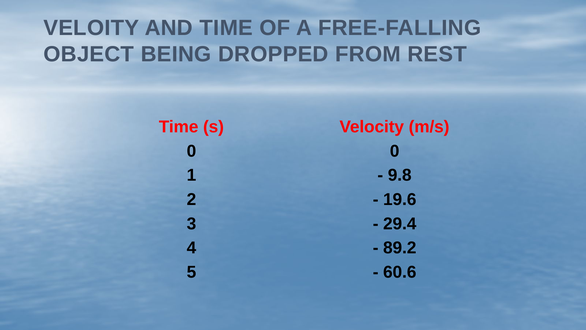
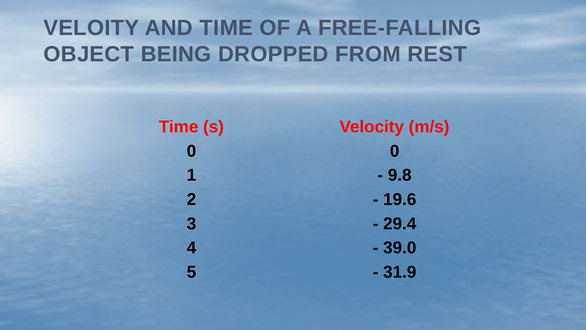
89.2: 89.2 -> 39.0
60.6: 60.6 -> 31.9
